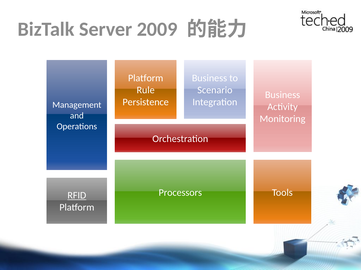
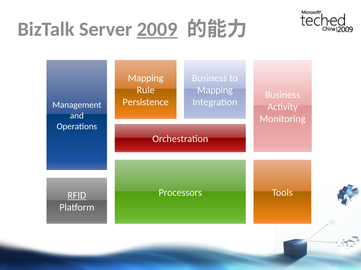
2009 underline: none -> present
Platform at (146, 78): Platform -> Mapping
Scenario at (215, 90): Scenario -> Mapping
